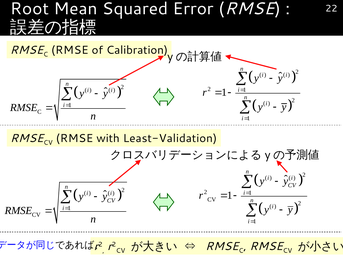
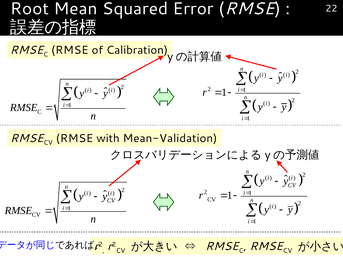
Least-Validation: Least-Validation -> Mean-Validation
